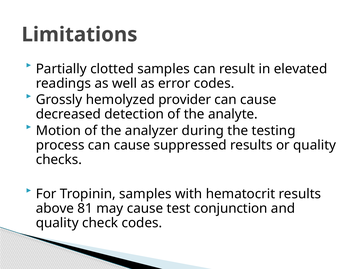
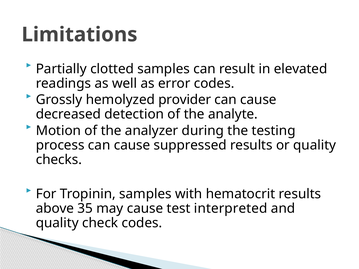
81: 81 -> 35
conjunction: conjunction -> interpreted
